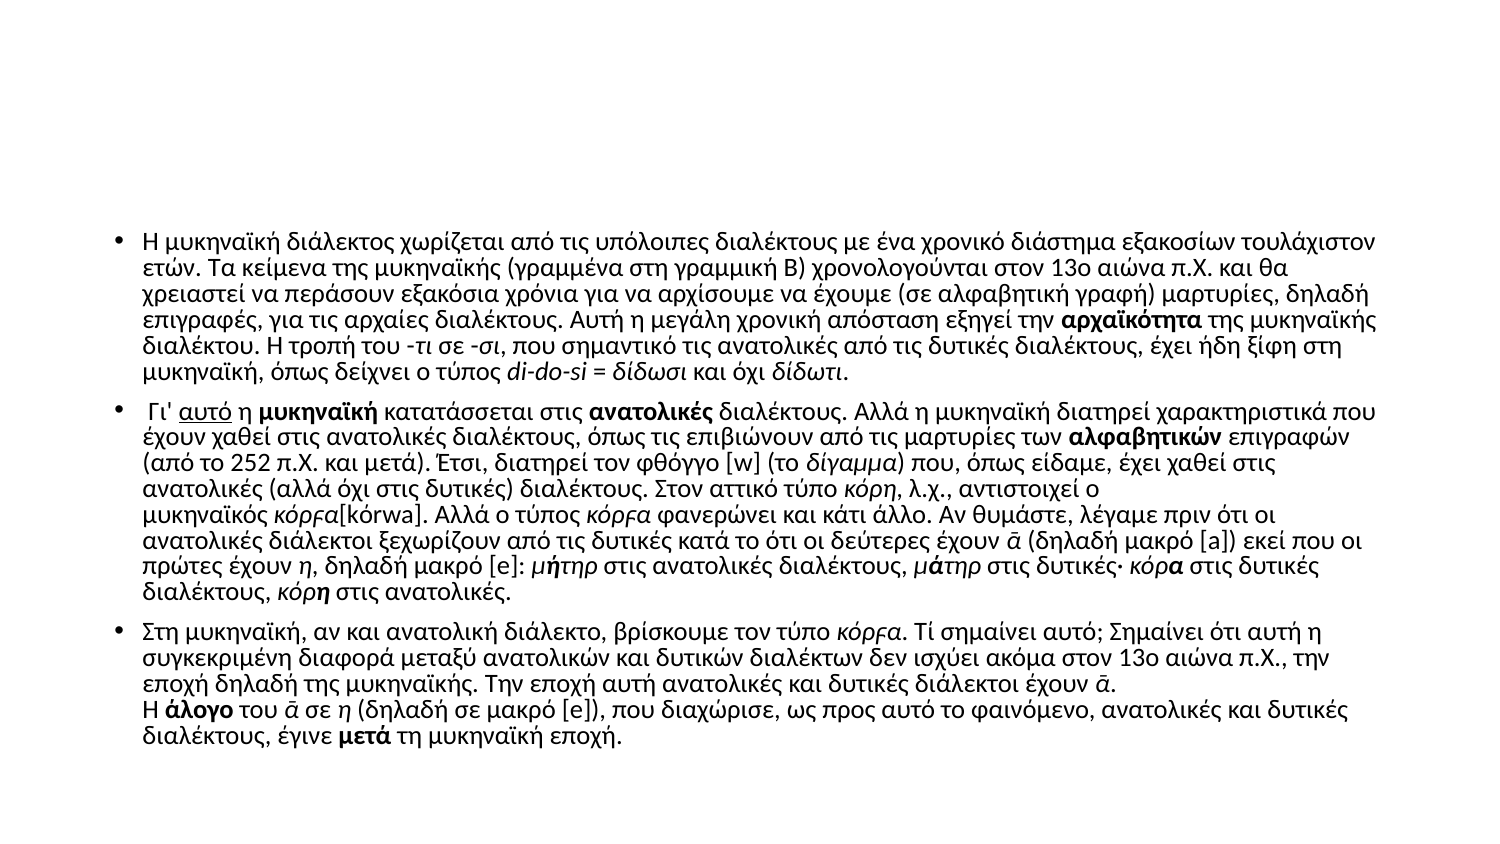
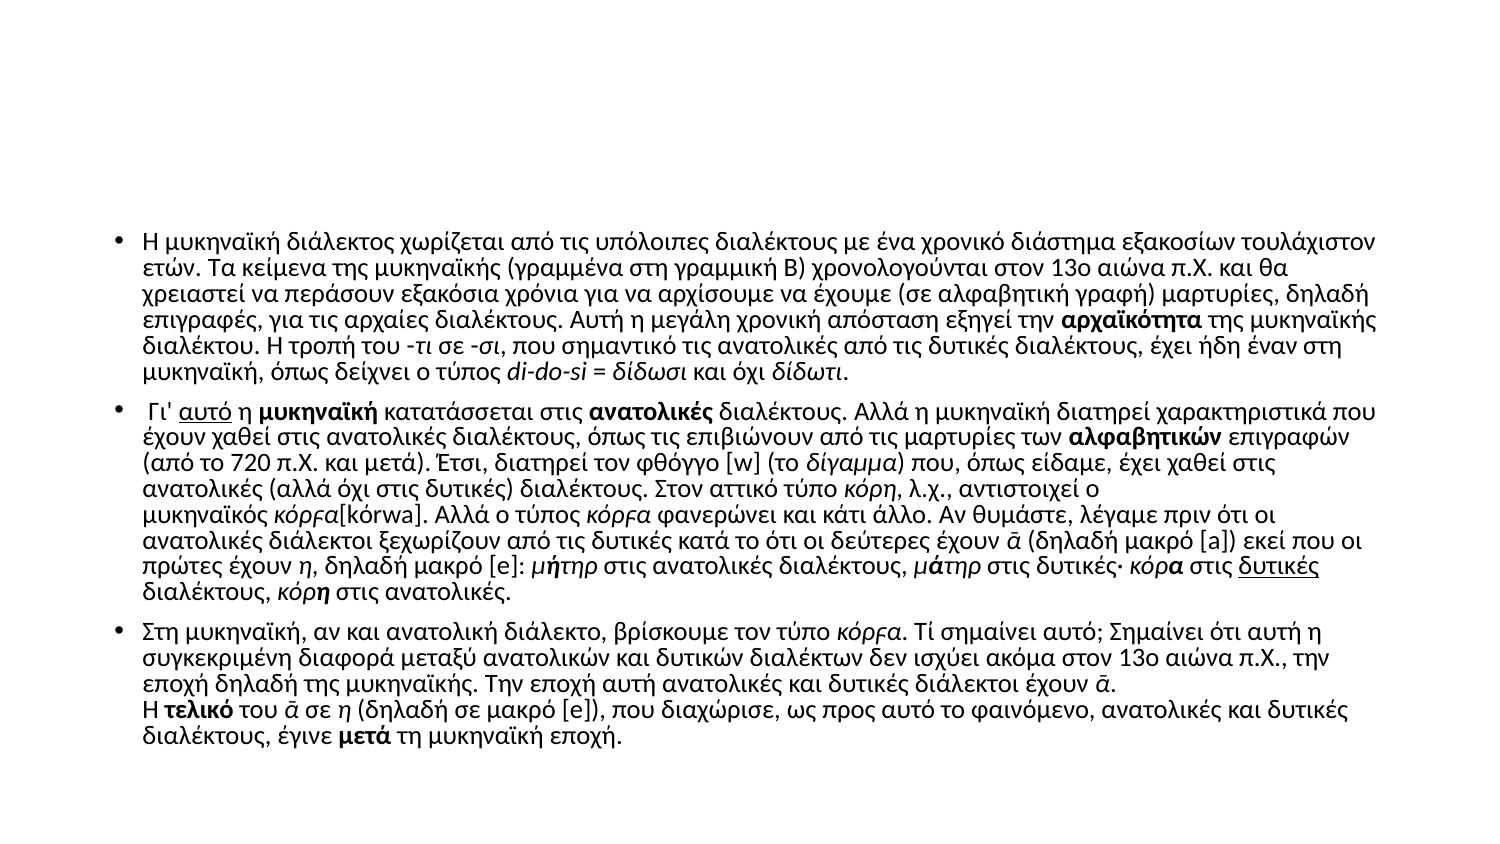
ξίφη: ξίφη -> έναν
252: 252 -> 720
δυτικές at (1279, 566) underline: none -> present
άλογο: άλογο -> τελικό
